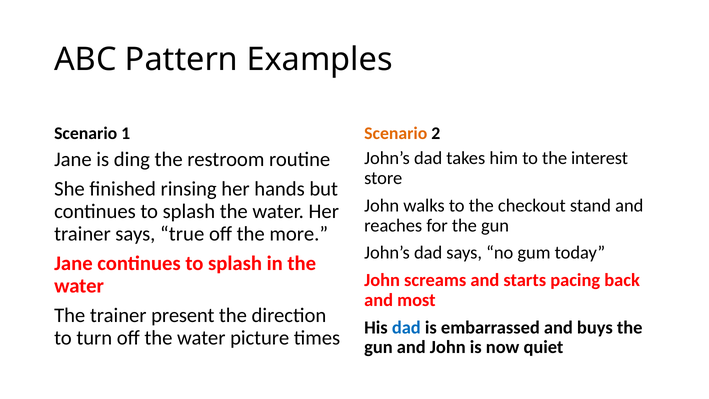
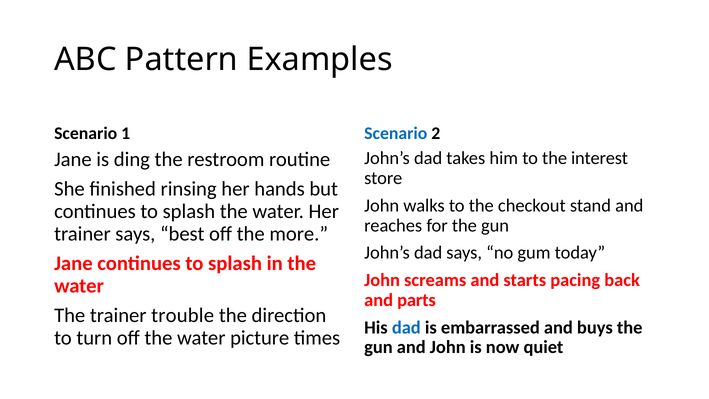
Scenario at (396, 133) colour: orange -> blue
true: true -> best
most: most -> parts
present: present -> trouble
